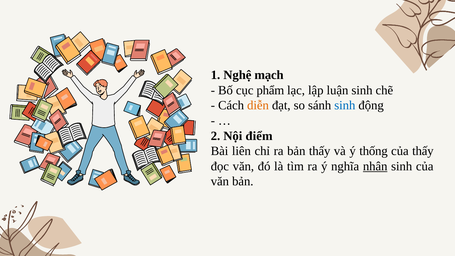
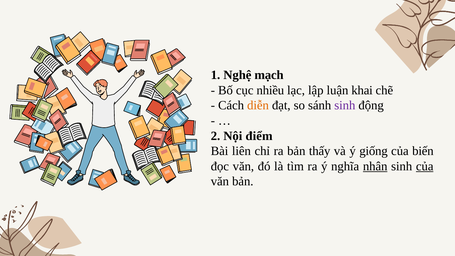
phẩm: phẩm -> nhiều
luận sinh: sinh -> khai
sinh at (345, 105) colour: blue -> purple
thống: thống -> giống
của thấy: thấy -> biến
của at (425, 166) underline: none -> present
